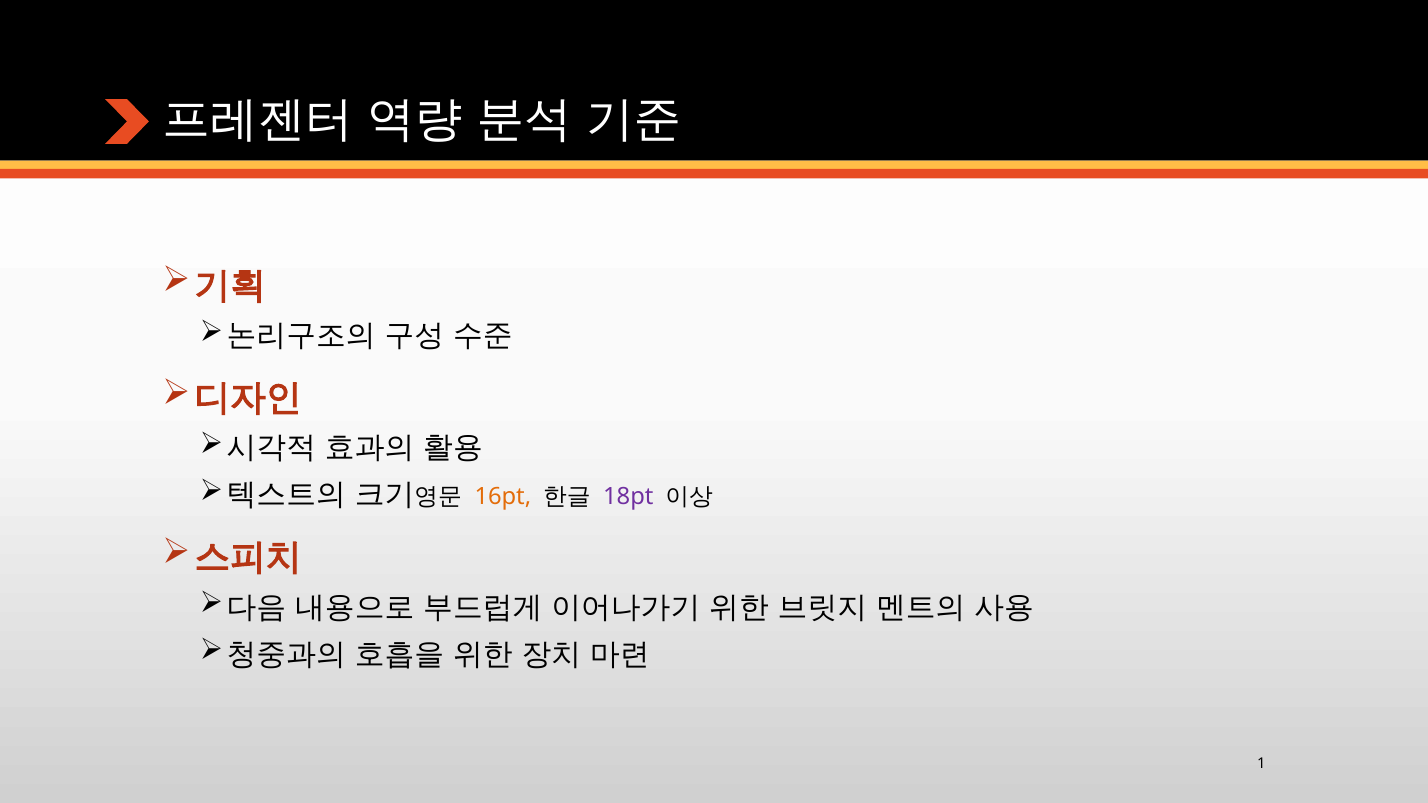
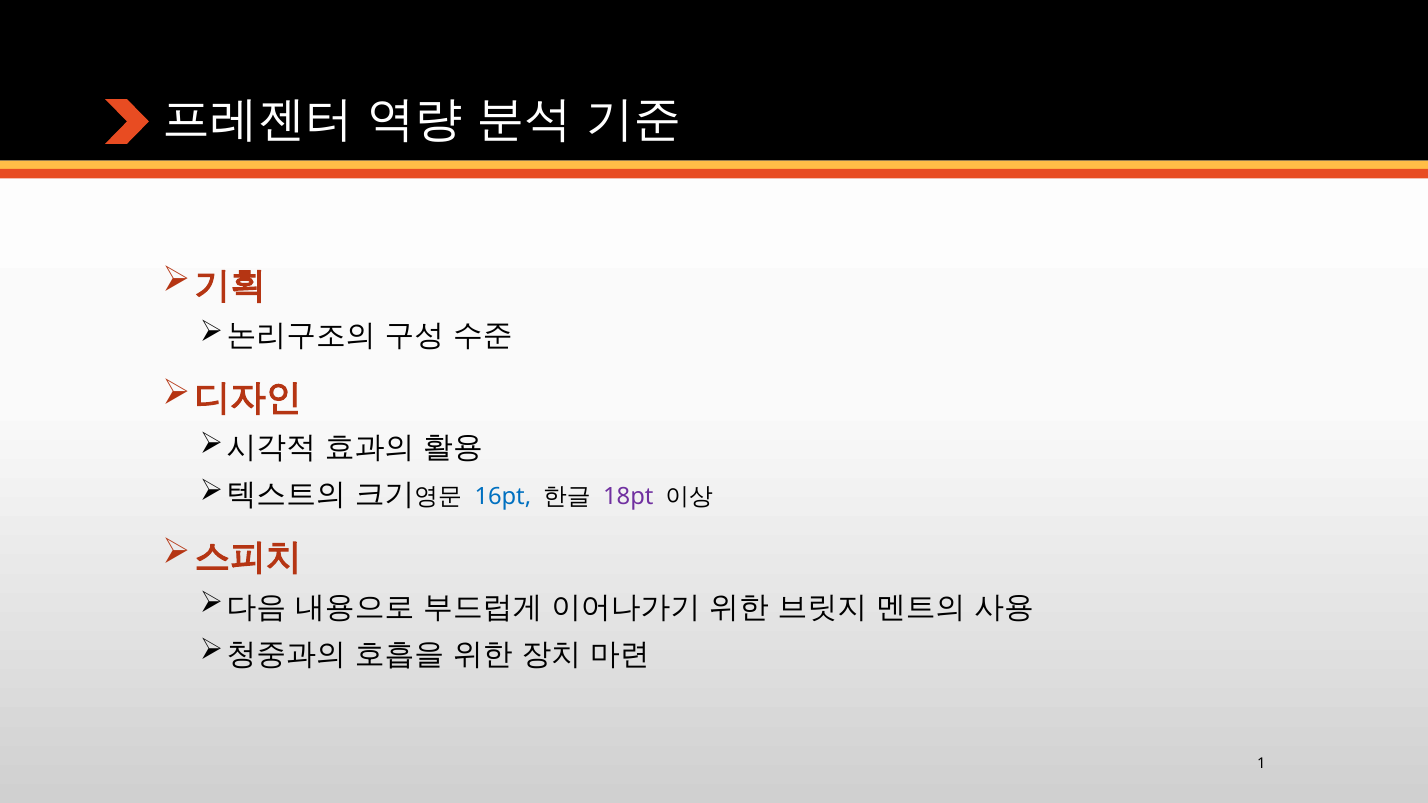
16pt colour: orange -> blue
